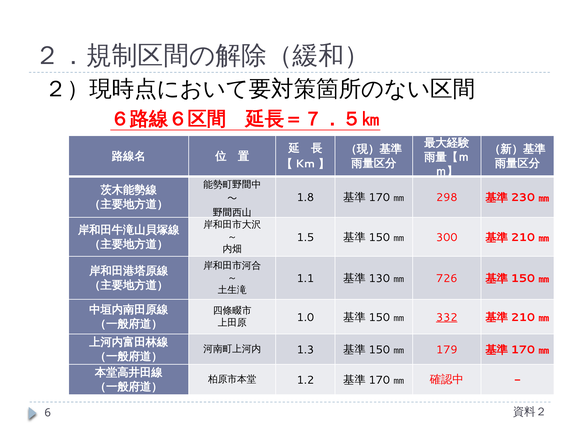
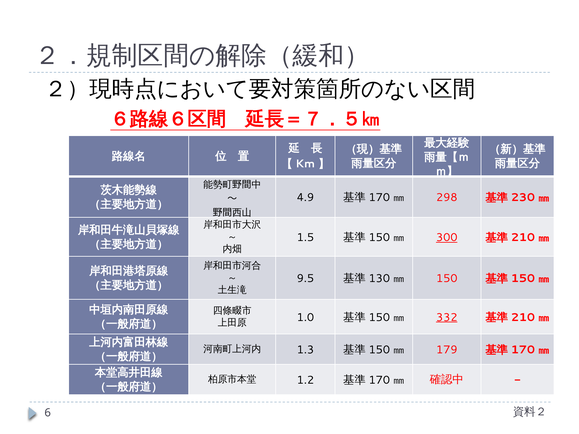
1.8: 1.8 -> 4.9
300 underline: none -> present
1.1: 1.1 -> 9.5
726 at (447, 279): 726 -> 150
